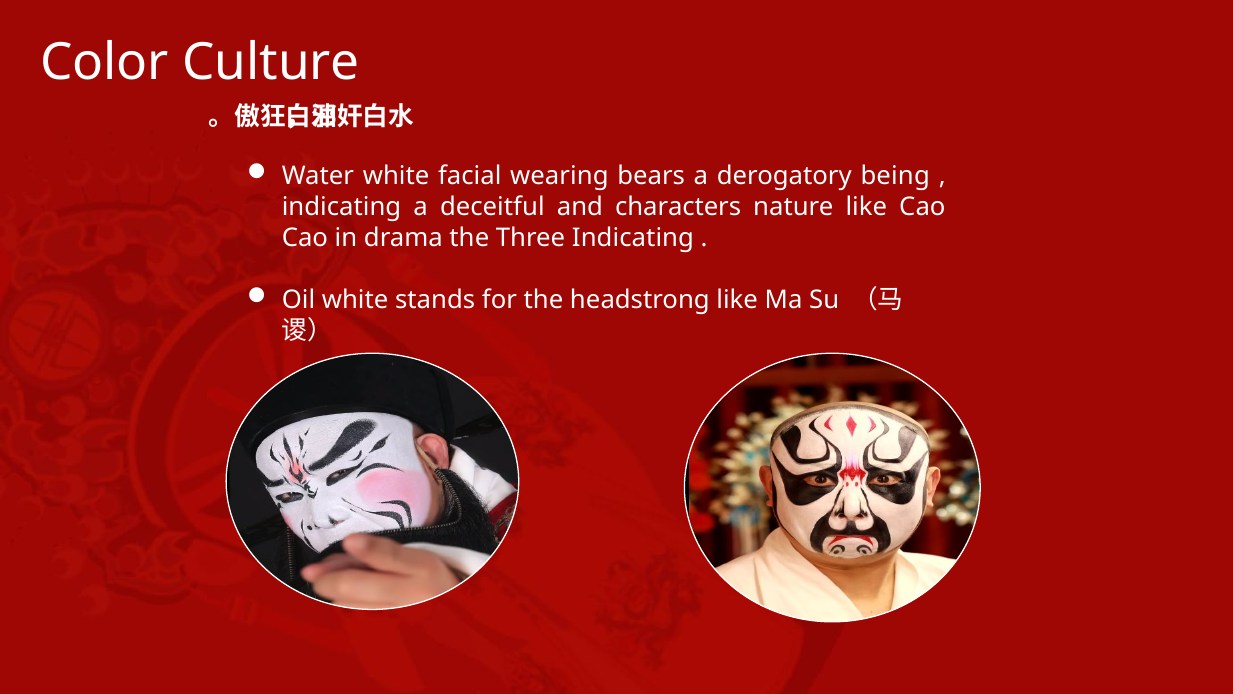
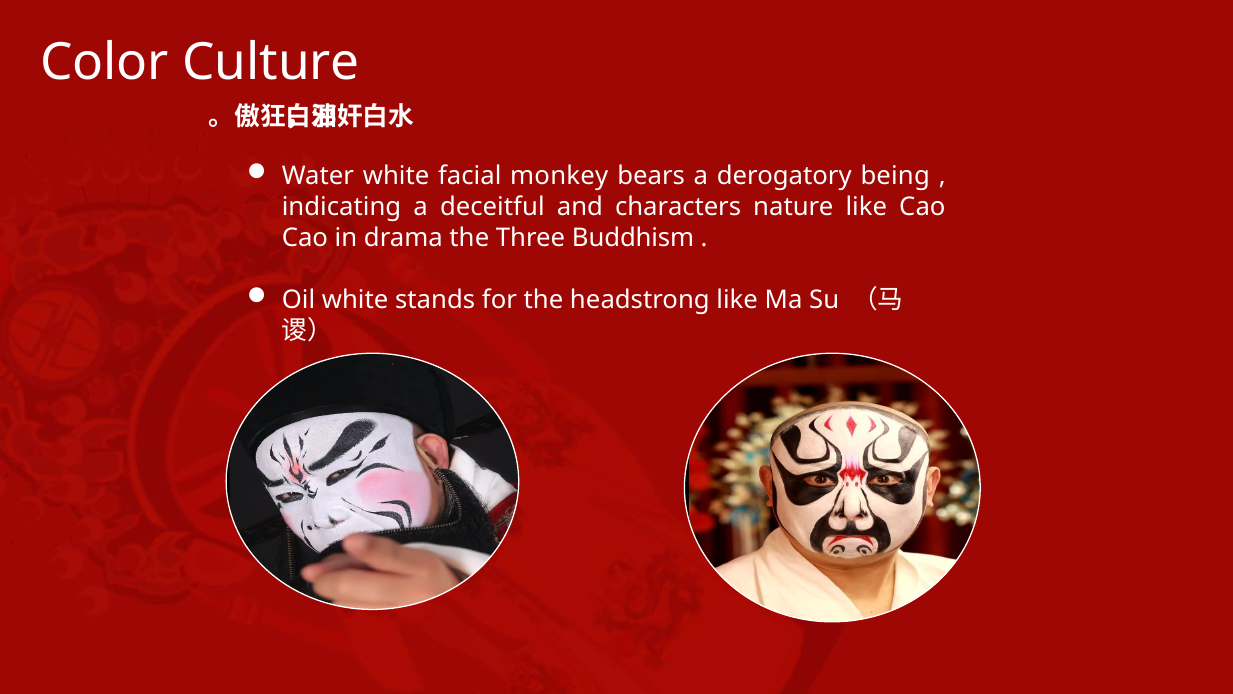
wearing: wearing -> monkey
Three Indicating: Indicating -> Buddhism
